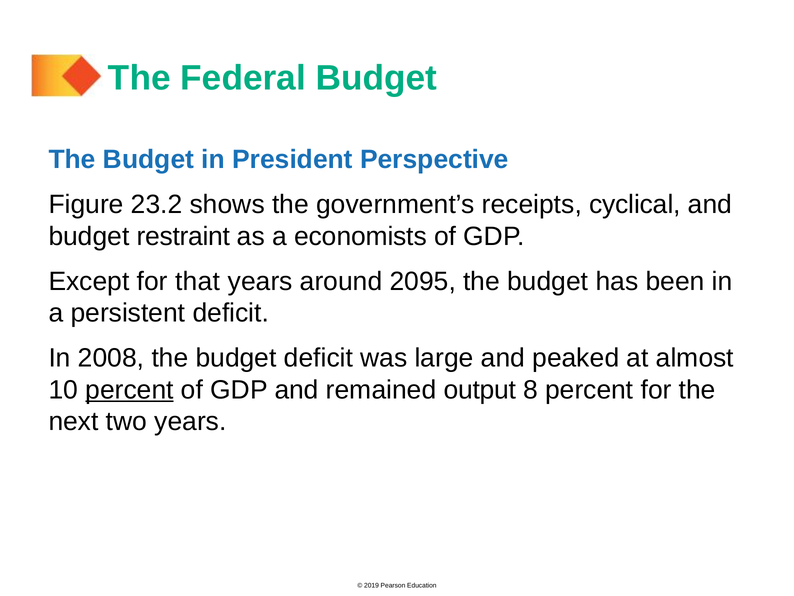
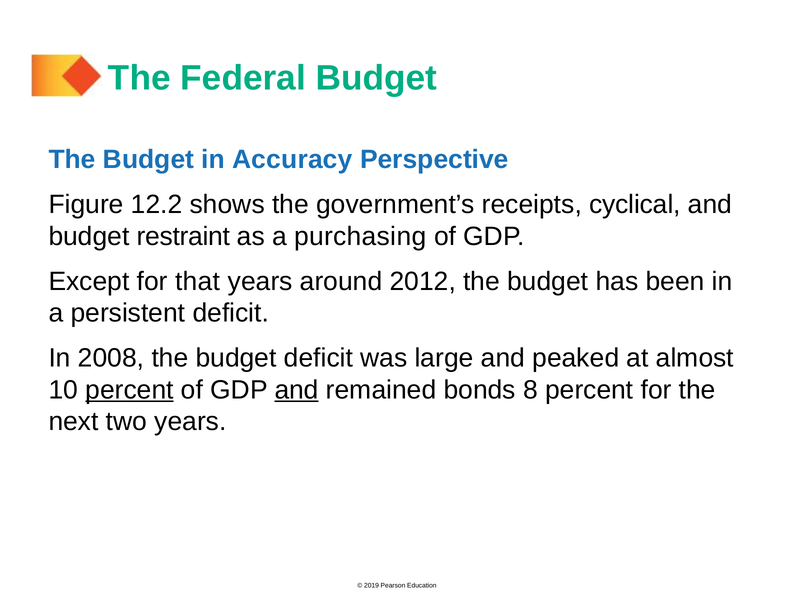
President: President -> Accuracy
23.2: 23.2 -> 12.2
economists: economists -> purchasing
2095: 2095 -> 2012
and at (297, 390) underline: none -> present
output: output -> bonds
